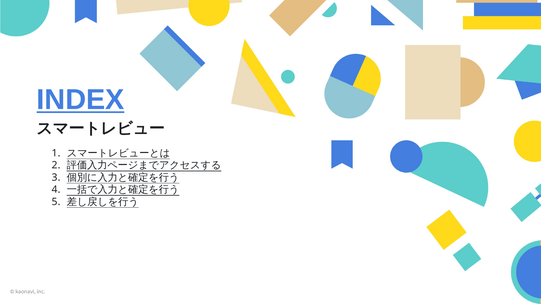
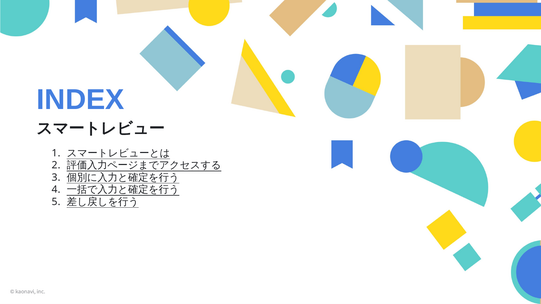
INDEX underline: present -> none
